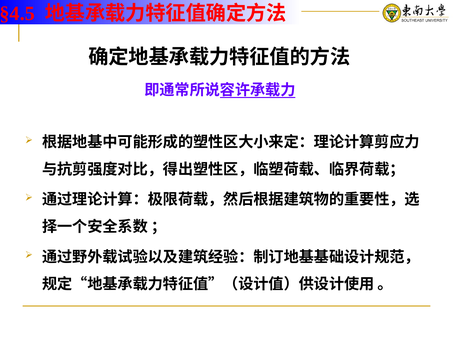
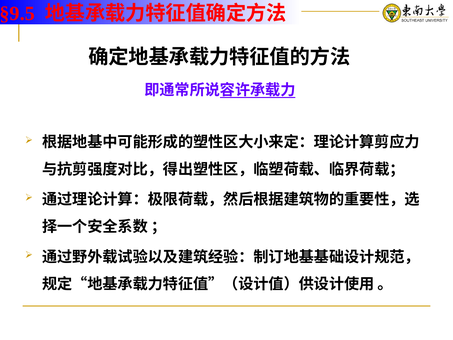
§4.5: §4.5 -> §9.5
